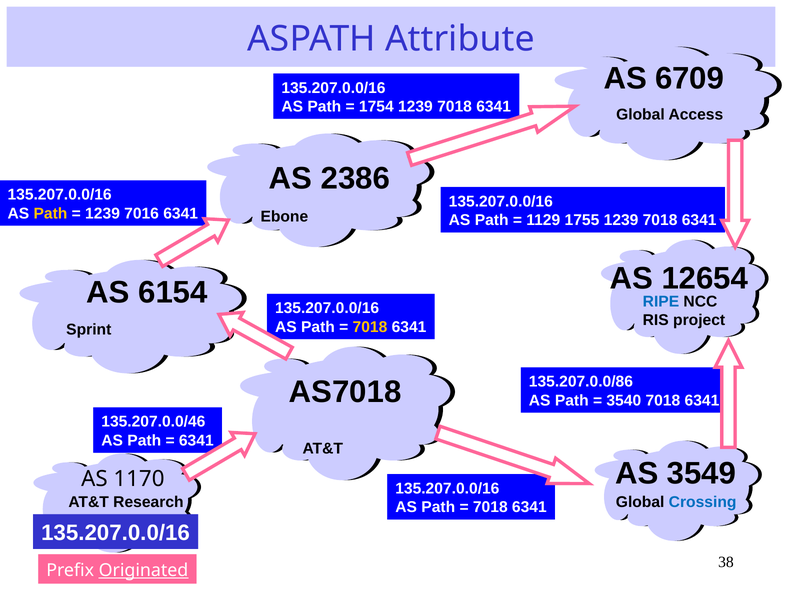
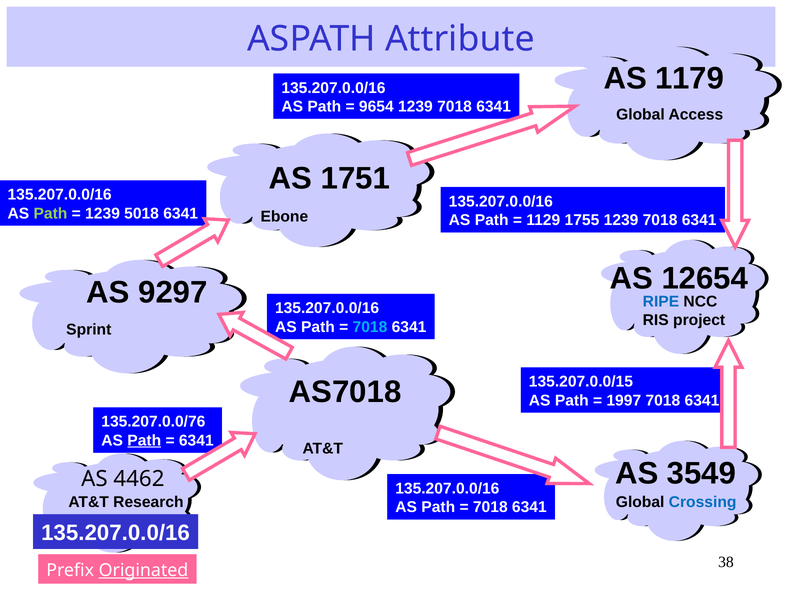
6709: 6709 -> 1179
1754: 1754 -> 9654
2386: 2386 -> 1751
Path at (50, 214) colour: yellow -> light green
7016: 7016 -> 5018
6154: 6154 -> 9297
7018 at (370, 327) colour: yellow -> light blue
135.207.0.0/86: 135.207.0.0/86 -> 135.207.0.0/15
3540: 3540 -> 1997
135.207.0.0/46: 135.207.0.0/46 -> 135.207.0.0/76
Path at (144, 441) underline: none -> present
1170: 1170 -> 4462
